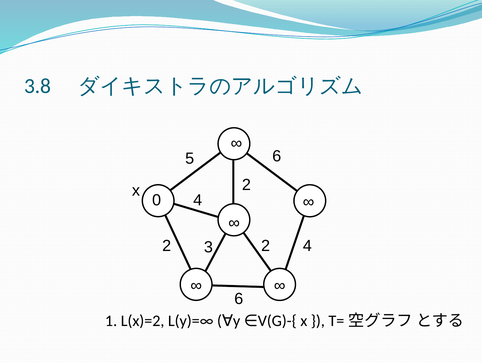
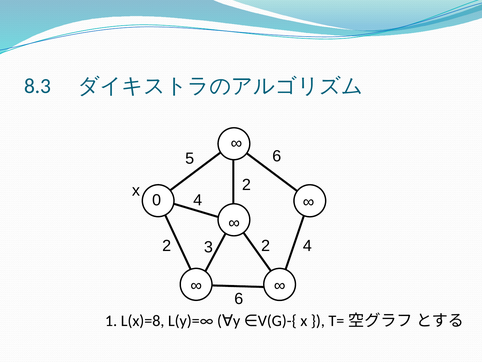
3.8: 3.8 -> 8.3
L(x)=2: L(x)=2 -> L(x)=8
